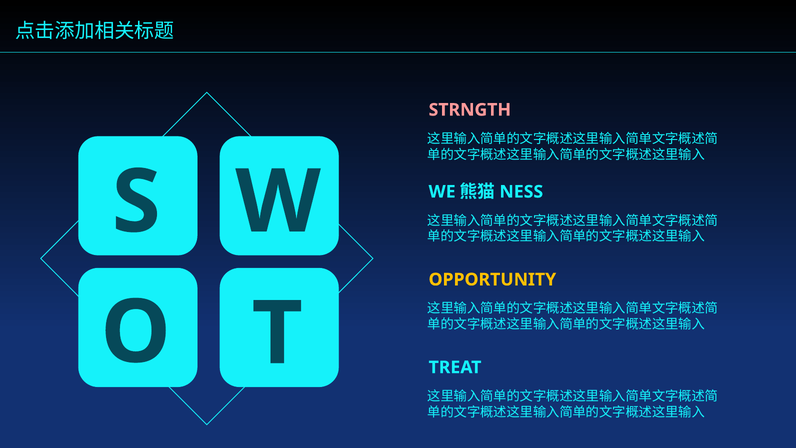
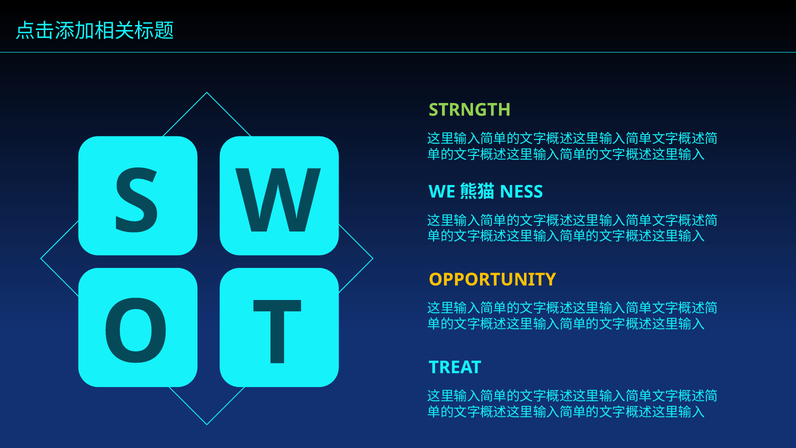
STRNGTH colour: pink -> light green
